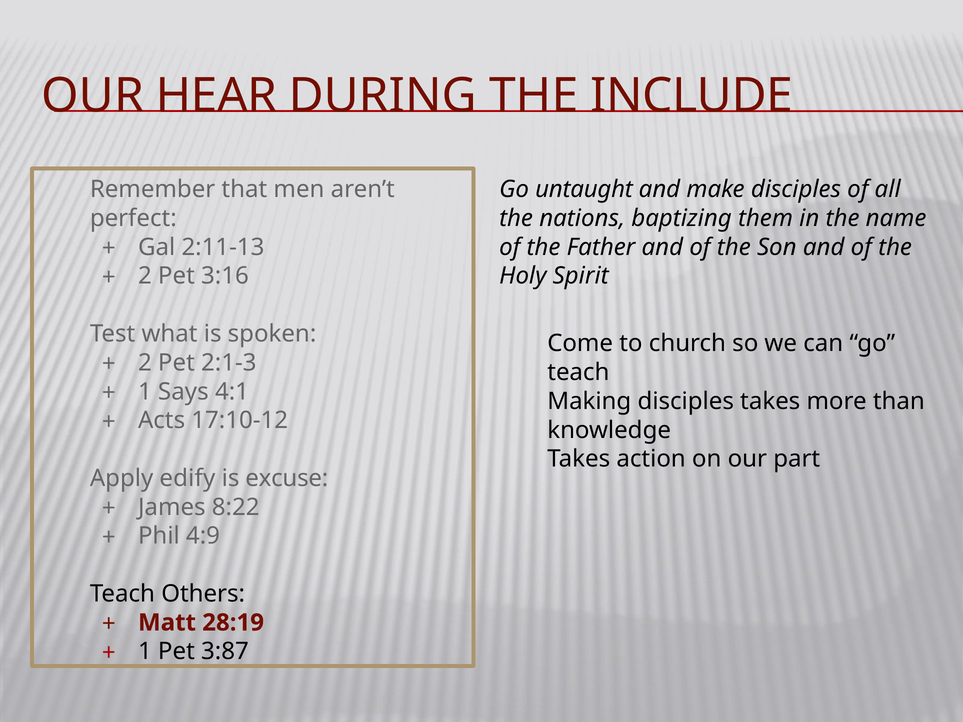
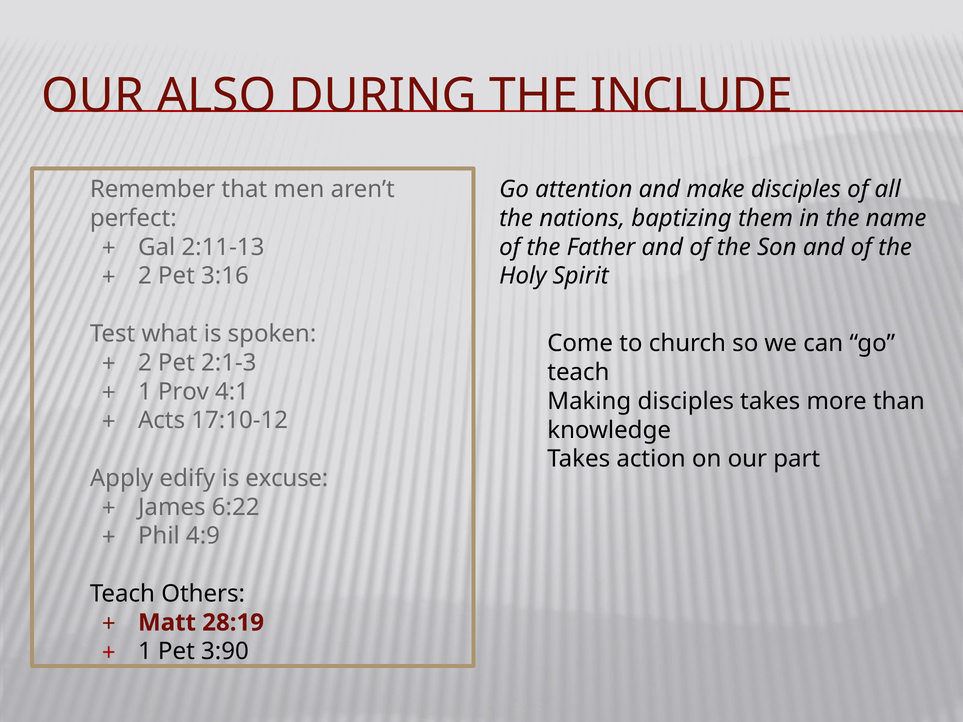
HEAR: HEAR -> ALSO
untaught: untaught -> attention
Says: Says -> Prov
8:22: 8:22 -> 6:22
3:87: 3:87 -> 3:90
